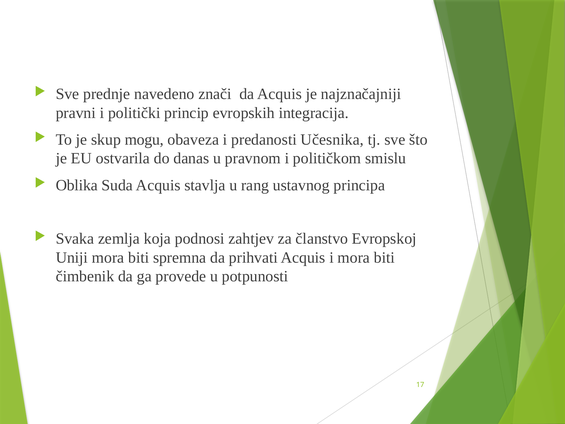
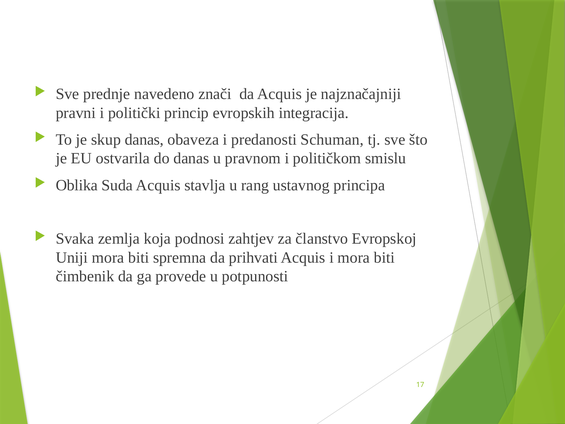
skup mogu: mogu -> danas
Učesnika: Učesnika -> Schuman
